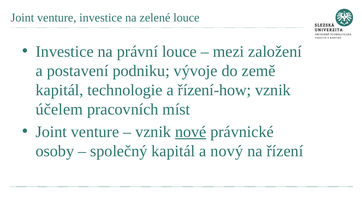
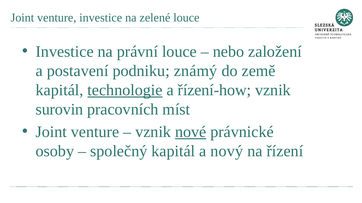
mezi: mezi -> nebo
vývoje: vývoje -> známý
technologie underline: none -> present
účelem: účelem -> surovin
